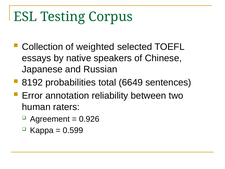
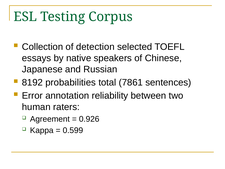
weighted: weighted -> detection
6649: 6649 -> 7861
